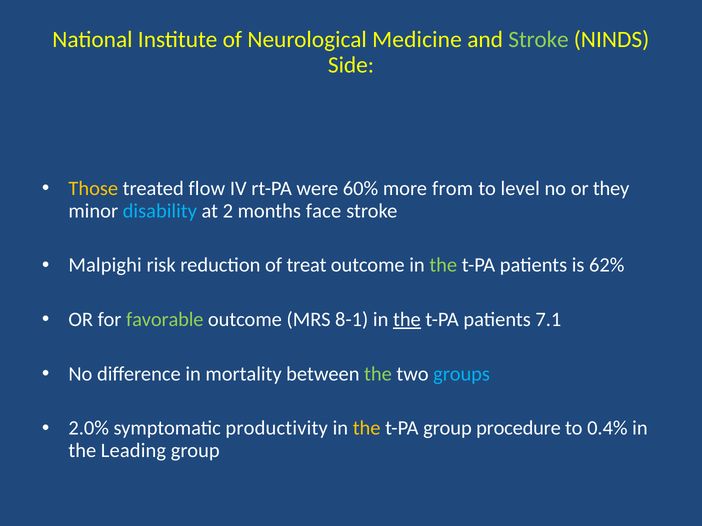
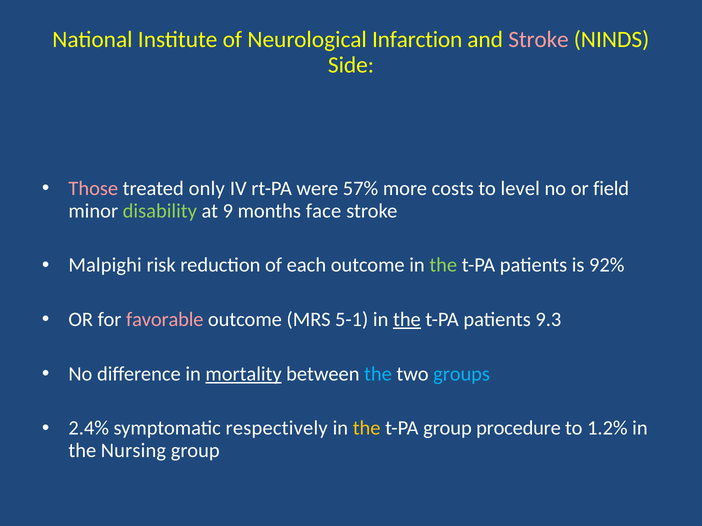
Medicine: Medicine -> Infarction
Stroke at (539, 39) colour: light green -> pink
Those colour: yellow -> pink
flow: flow -> only
60%: 60% -> 57%
from: from -> costs
they: they -> field
disability colour: light blue -> light green
2: 2 -> 9
treat: treat -> each
62%: 62% -> 92%
favorable colour: light green -> pink
8-1: 8-1 -> 5-1
7.1: 7.1 -> 9.3
mortality underline: none -> present
the at (378, 374) colour: light green -> light blue
2.0%: 2.0% -> 2.4%
productivity: productivity -> respectively
0.4%: 0.4% -> 1.2%
Leading: Leading -> Nursing
